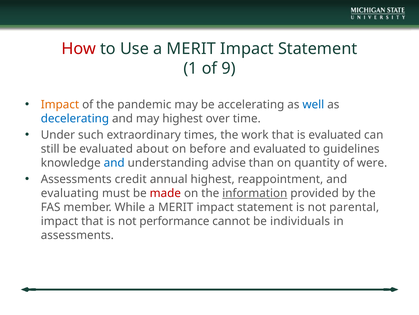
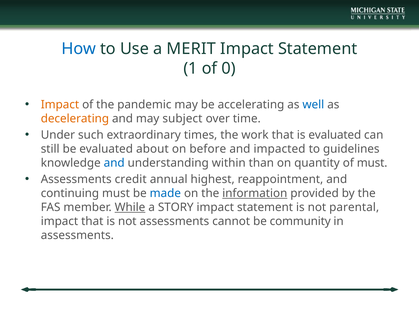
How colour: red -> blue
9: 9 -> 0
decelerating colour: blue -> orange
may highest: highest -> subject
and evaluated: evaluated -> impacted
advise: advise -> within
of were: were -> must
evaluating: evaluating -> continuing
made colour: red -> blue
While underline: none -> present
MERIT at (176, 207): MERIT -> STORY
not performance: performance -> assessments
individuals: individuals -> community
